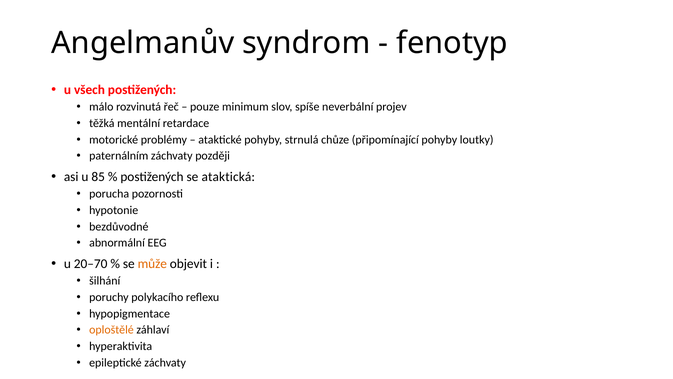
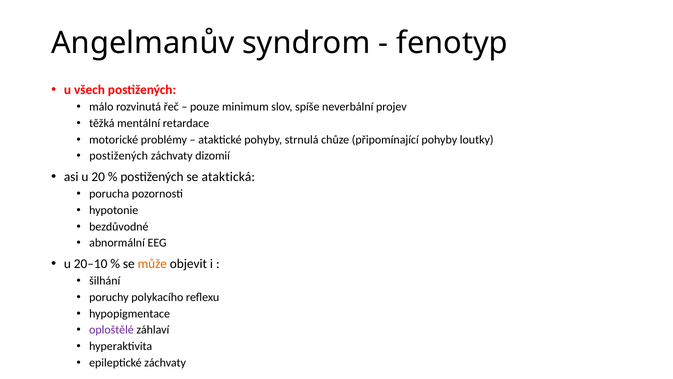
paternálním at (119, 156): paternálním -> postižených
později: později -> dizomií
85: 85 -> 20
20–70: 20–70 -> 20–10
oploštělé colour: orange -> purple
